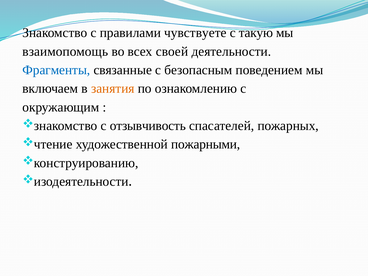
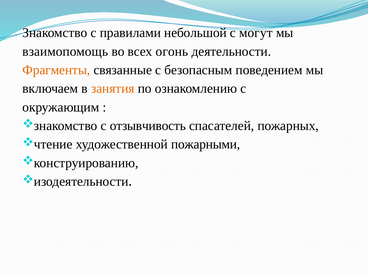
чувствуете: чувствуете -> небольшой
такую: такую -> могут
своей: своей -> огонь
Фрагменты colour: blue -> orange
